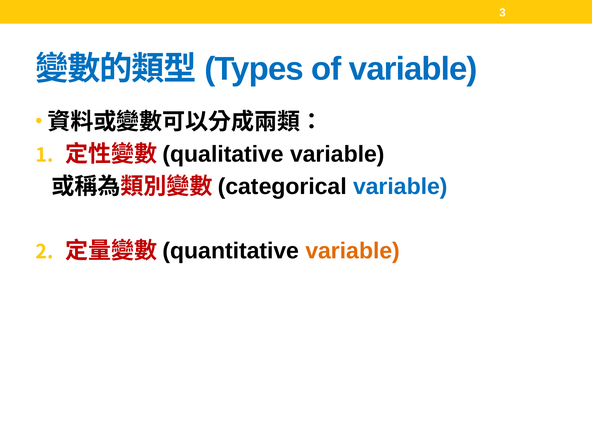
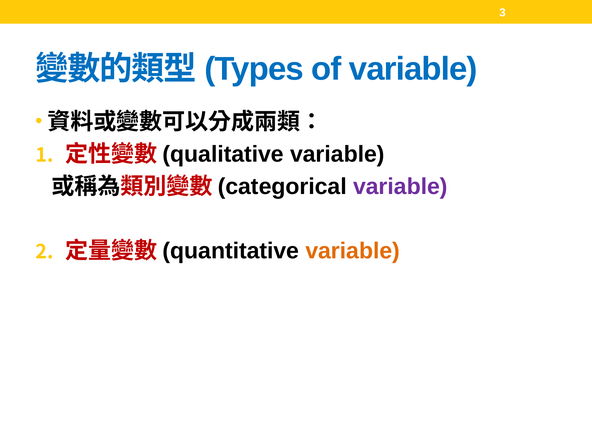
variable at (400, 187) colour: blue -> purple
